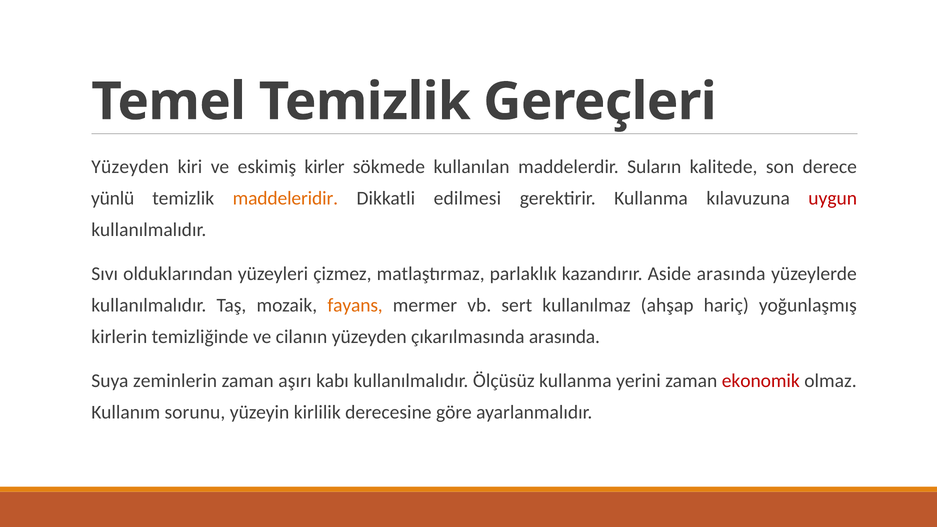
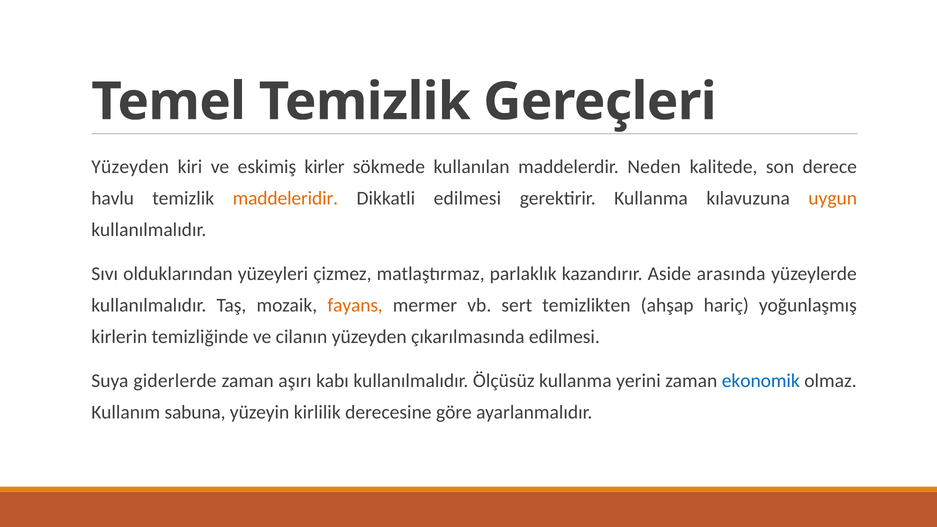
Suların: Suların -> Neden
yünlü: yünlü -> havlu
uygun colour: red -> orange
kullanılmaz: kullanılmaz -> temizlikten
çıkarılmasında arasında: arasında -> edilmesi
zeminlerin: zeminlerin -> giderlerde
ekonomik colour: red -> blue
sorunu: sorunu -> sabuna
